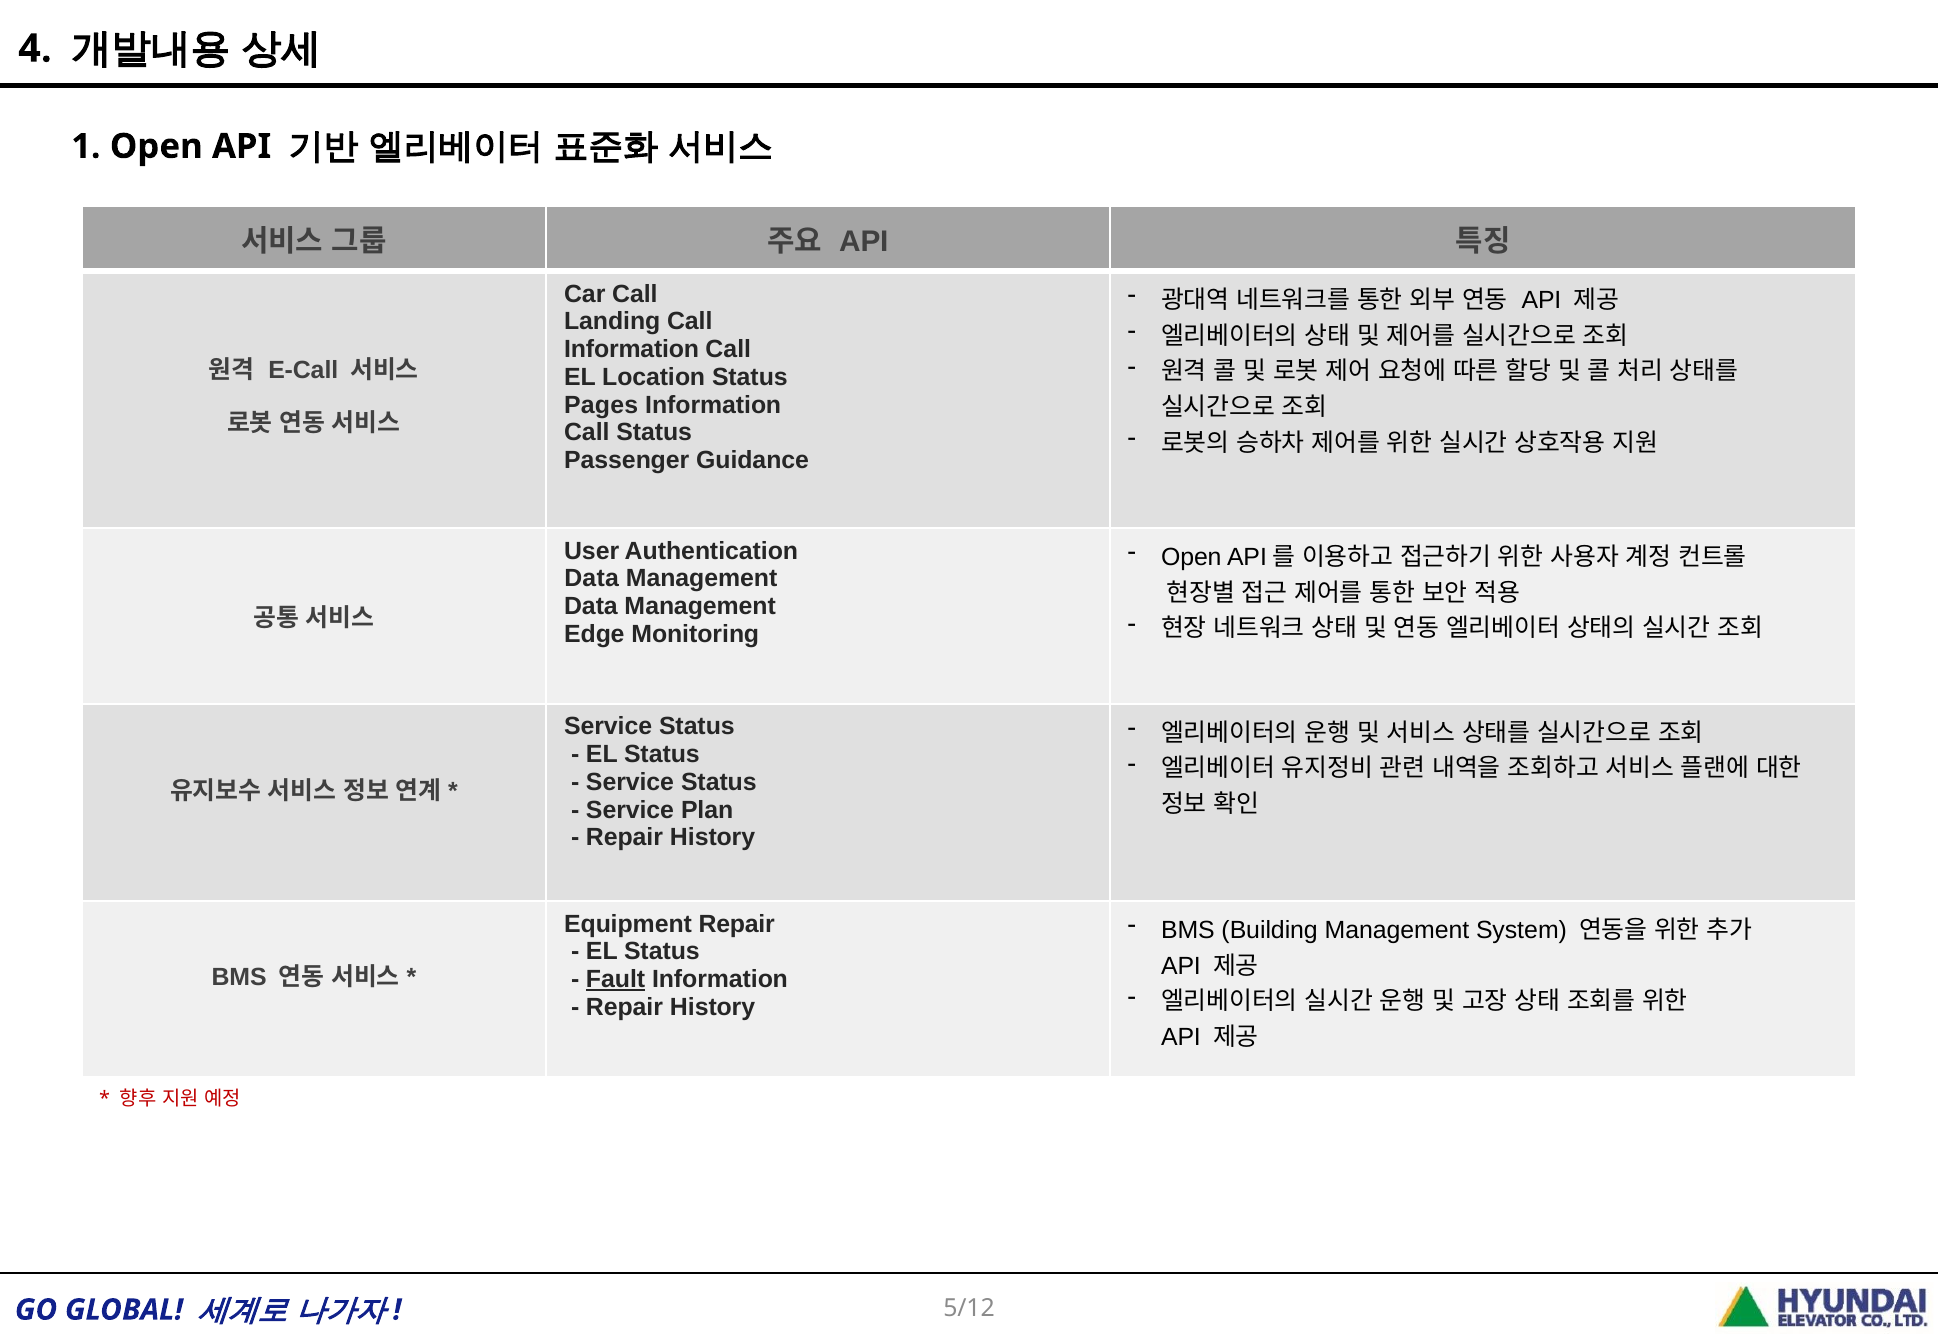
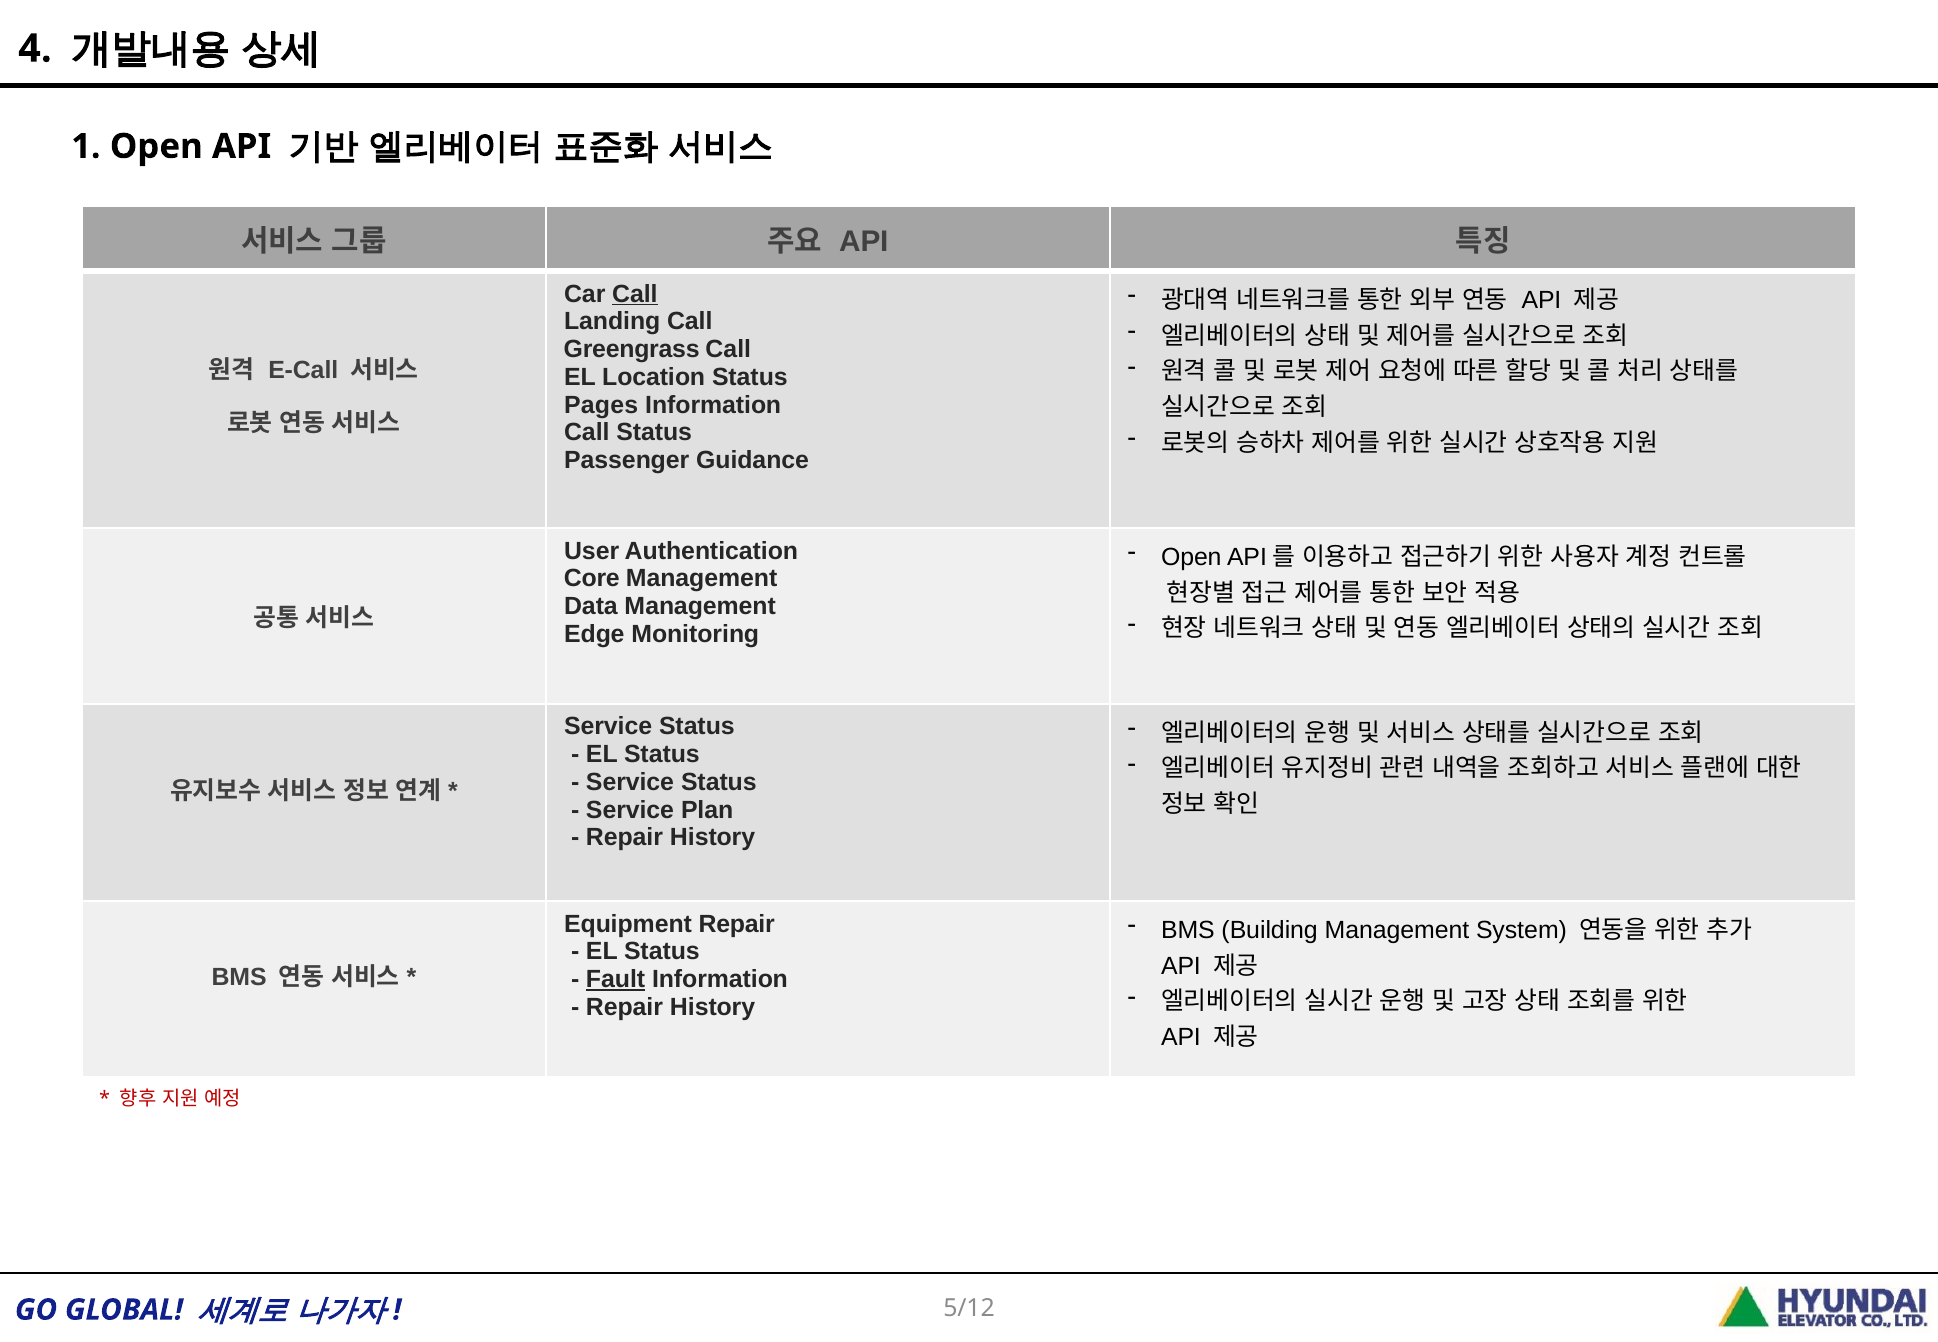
Call at (635, 294) underline: none -> present
Information at (632, 349): Information -> Greengrass
Data at (592, 578): Data -> Core
